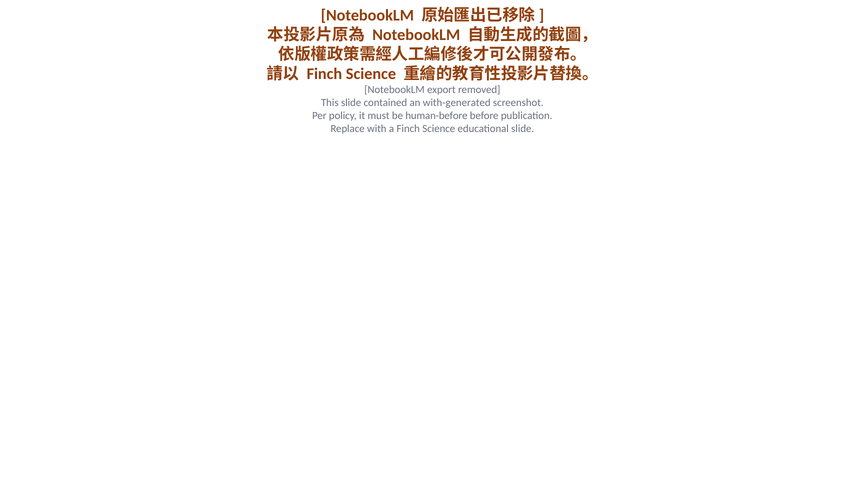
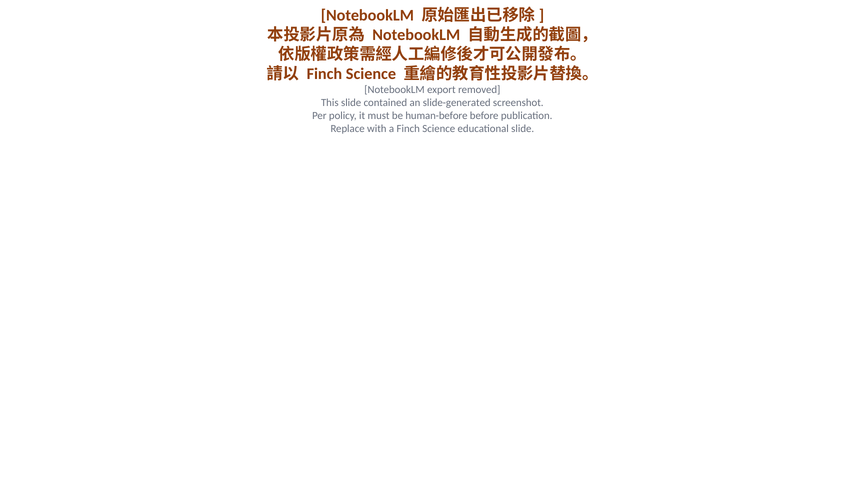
with-generated: with-generated -> slide-generated
